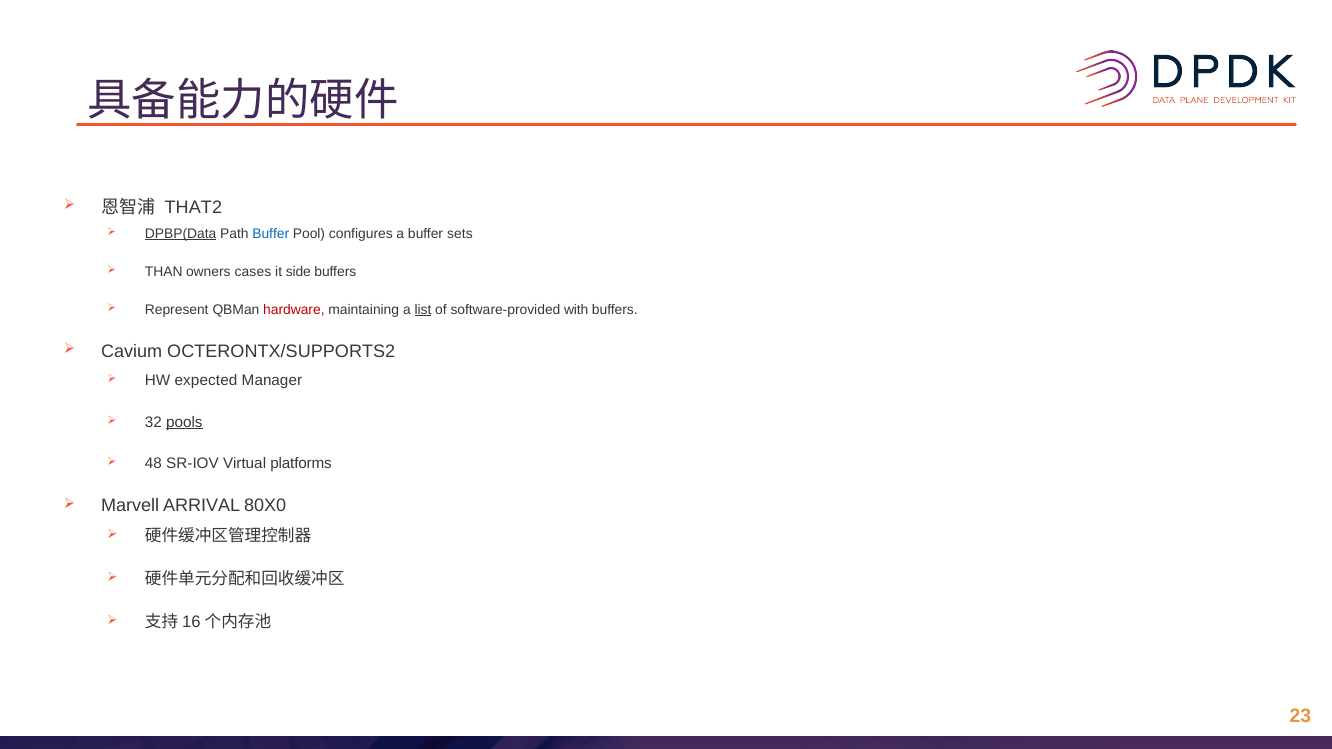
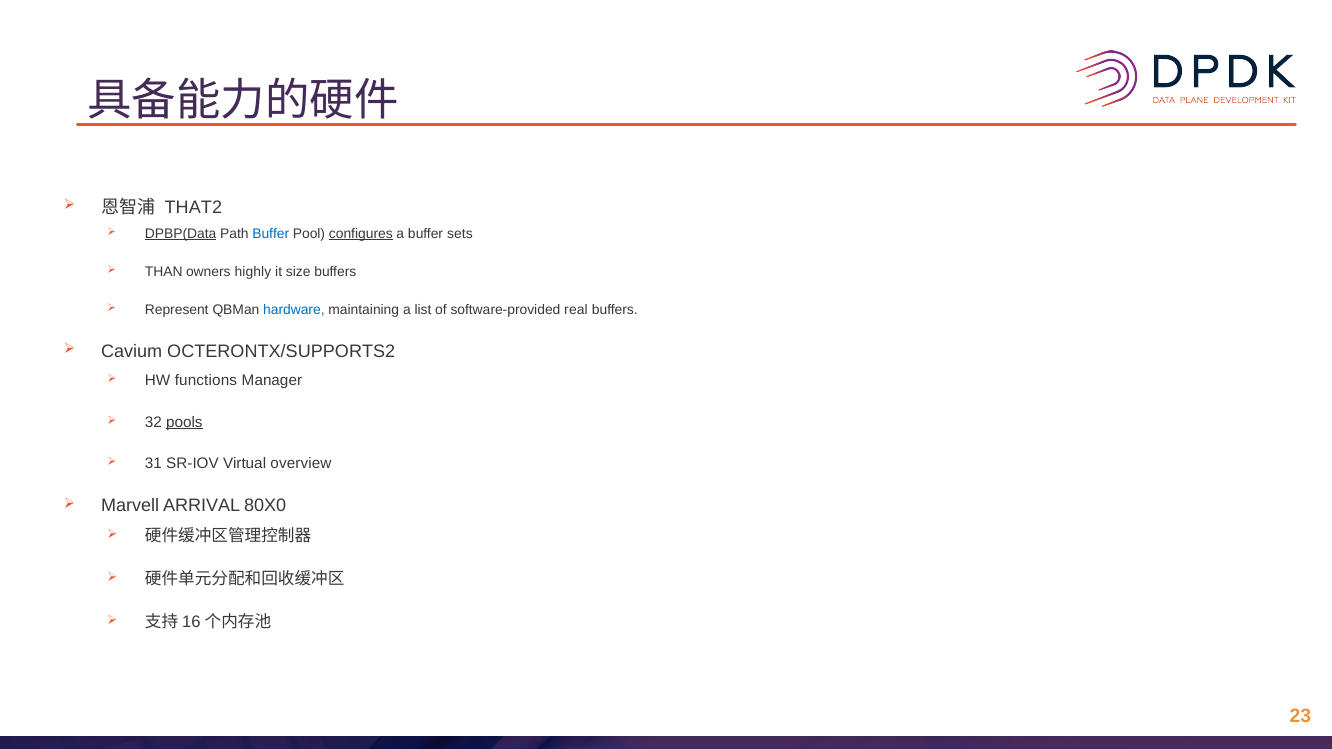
configures underline: none -> present
cases: cases -> highly
side: side -> size
hardware colour: red -> blue
list underline: present -> none
with: with -> real
expected: expected -> functions
48: 48 -> 31
platforms: platforms -> overview
